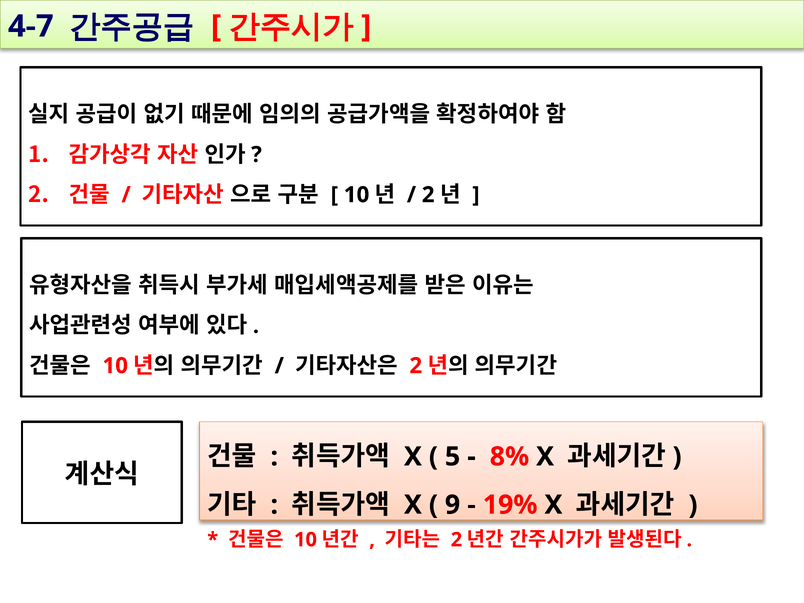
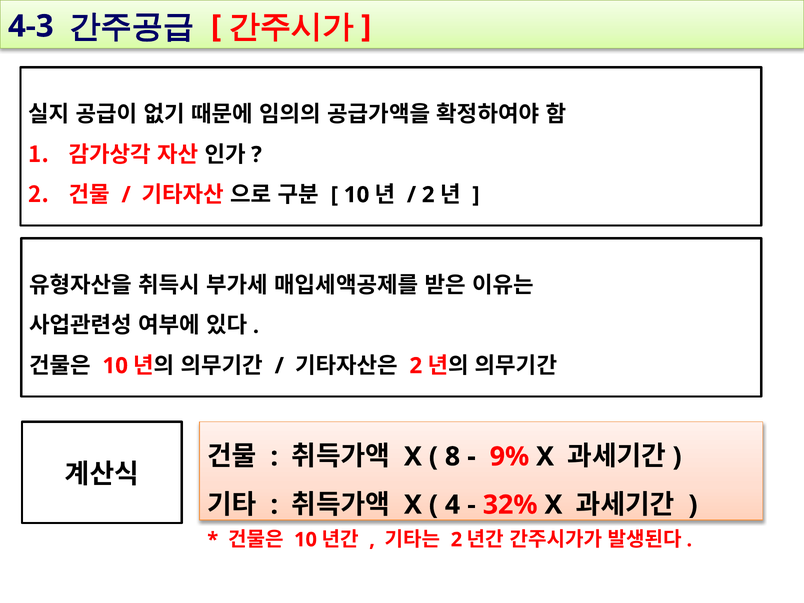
4-7: 4-7 -> 4-3
5: 5 -> 8
8%: 8% -> 9%
9: 9 -> 4
19%: 19% -> 32%
